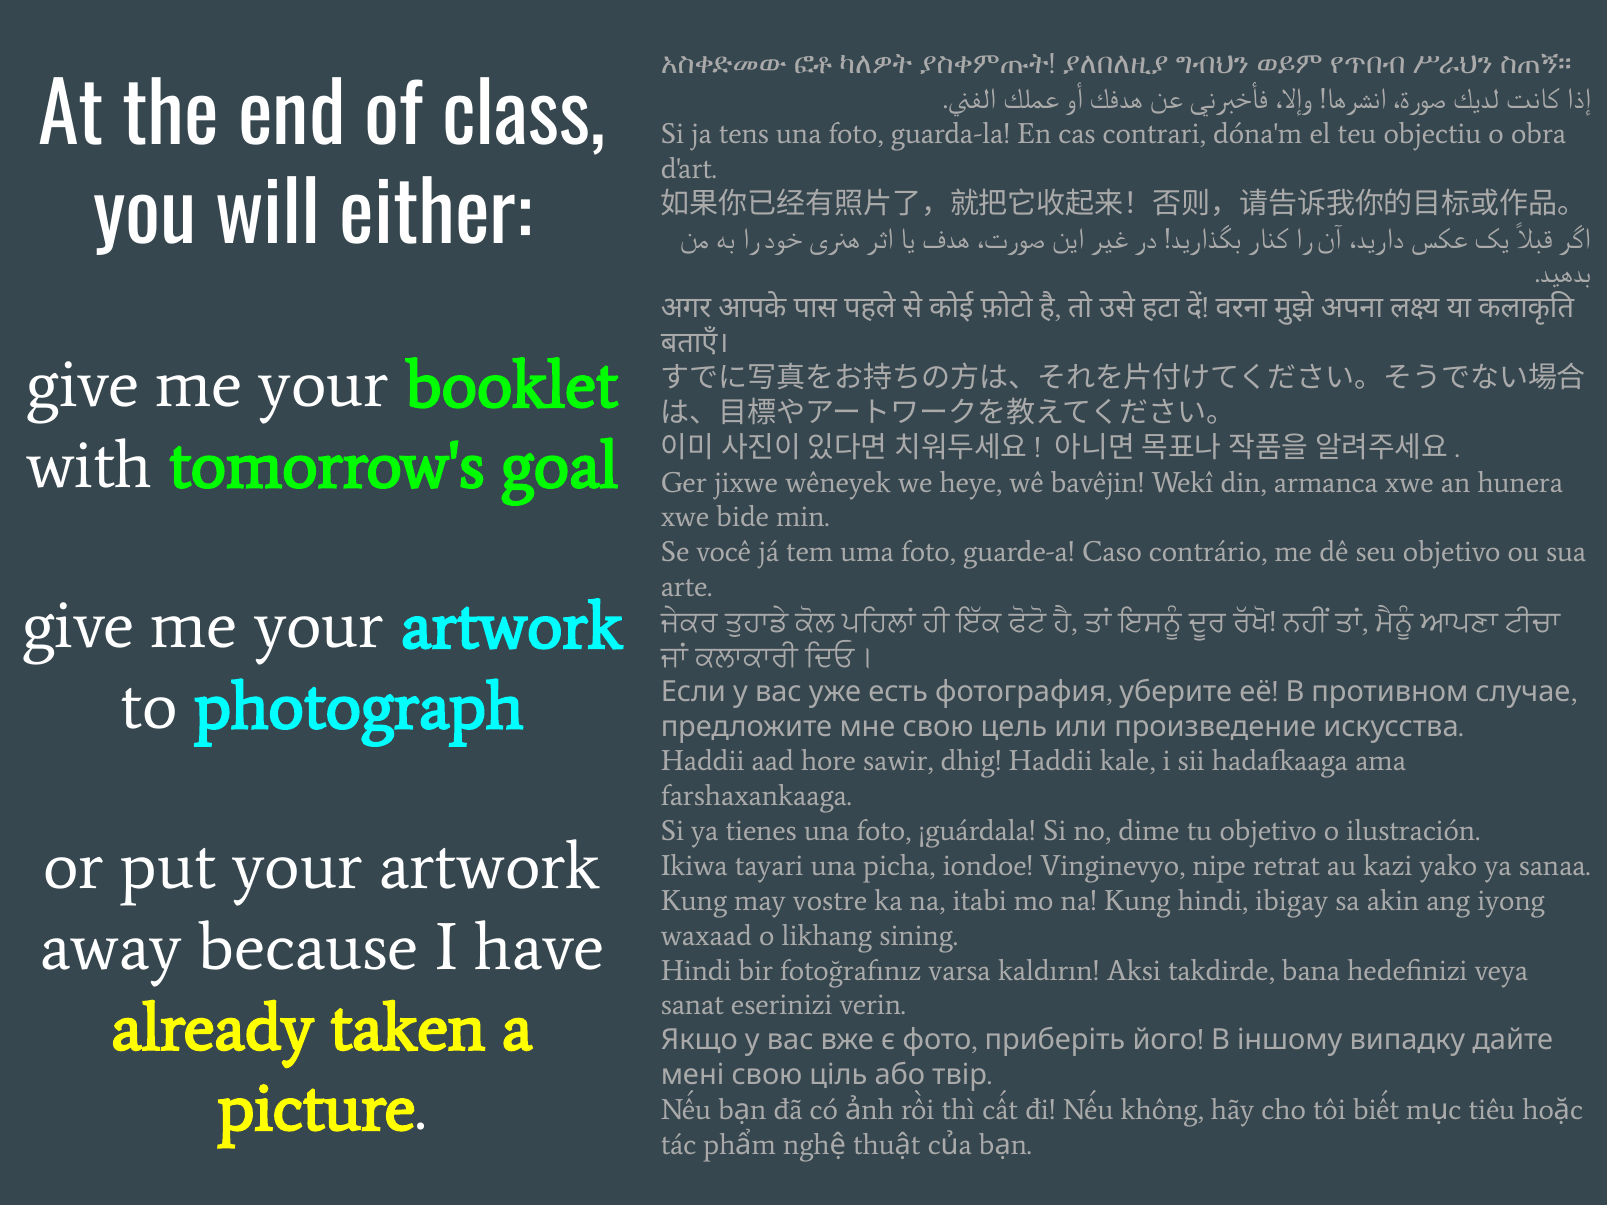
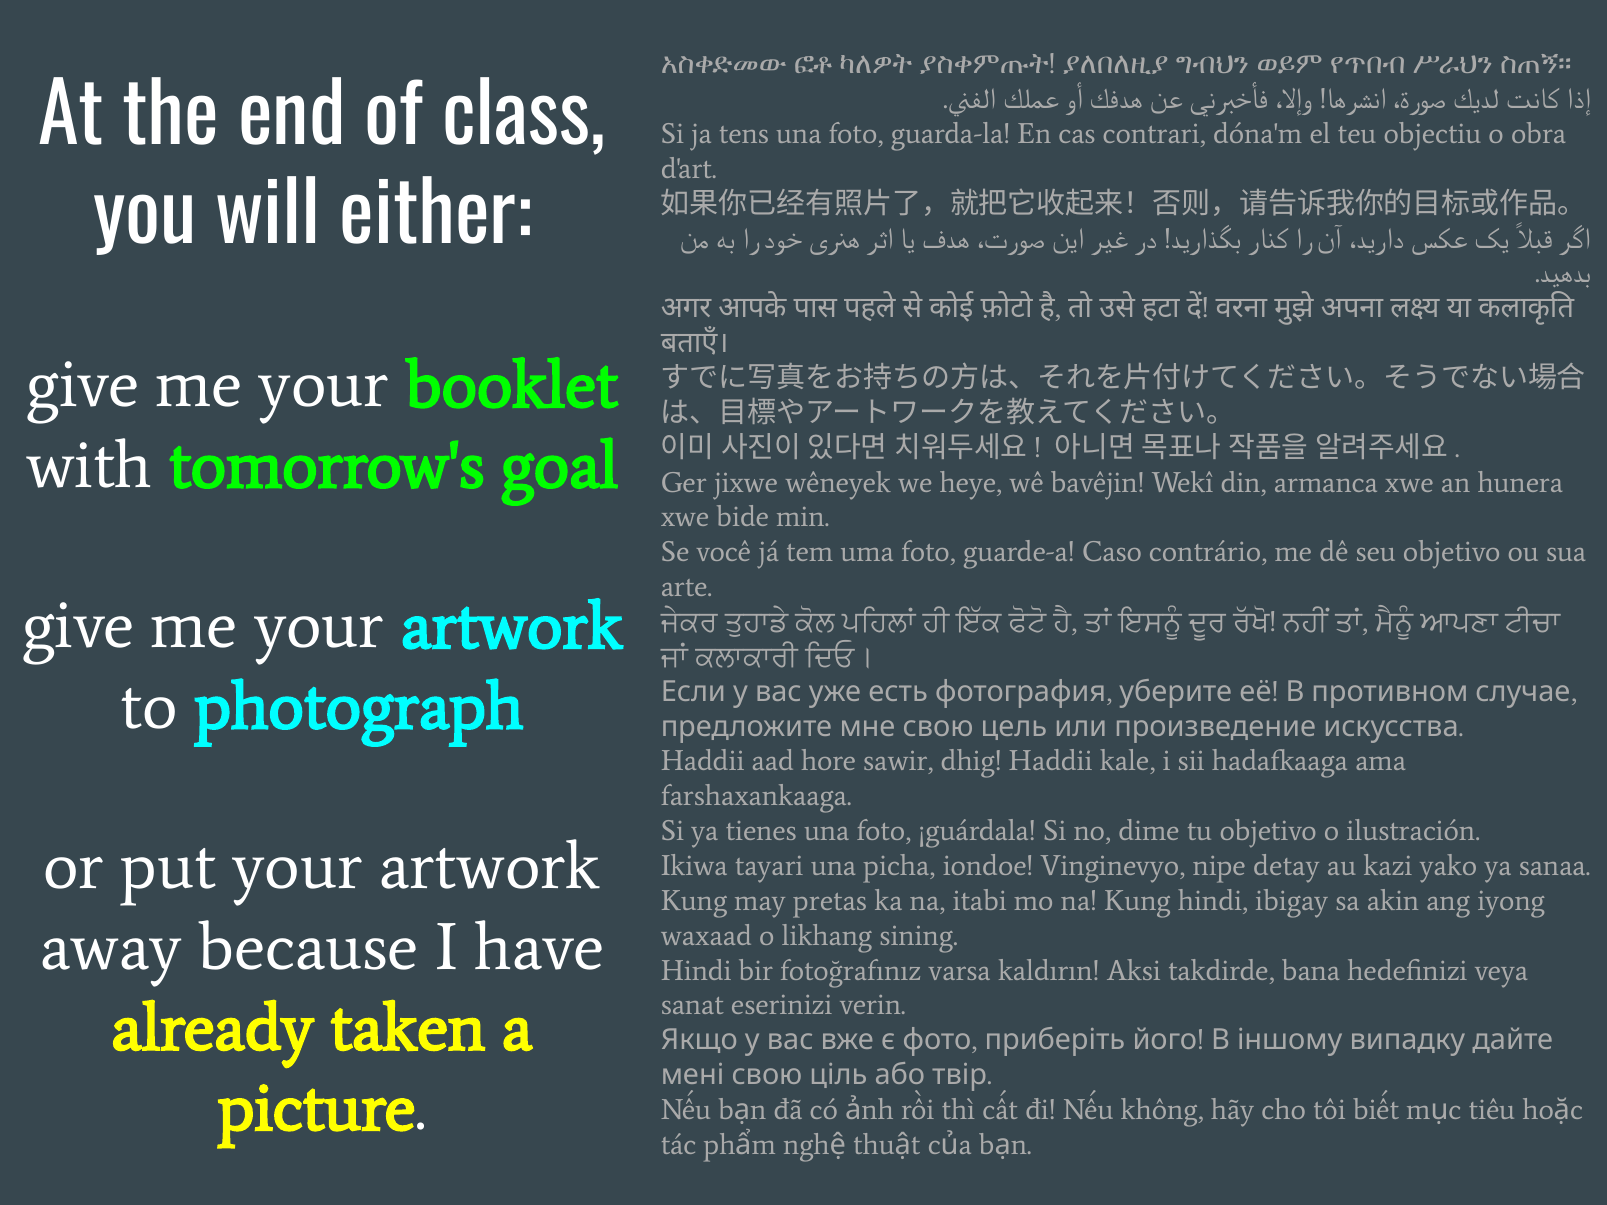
retrat: retrat -> detay
vostre: vostre -> pretas
